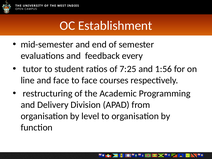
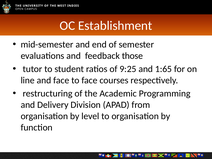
every: every -> those
7:25: 7:25 -> 9:25
1:56: 1:56 -> 1:65
